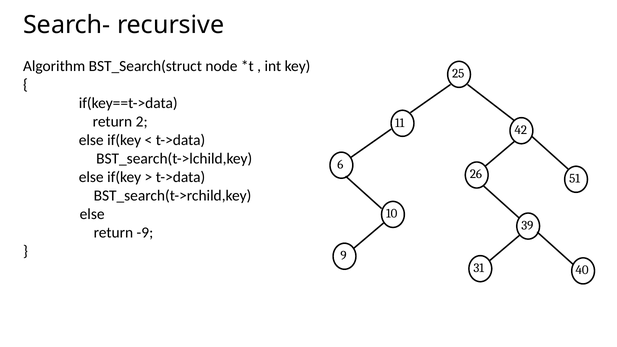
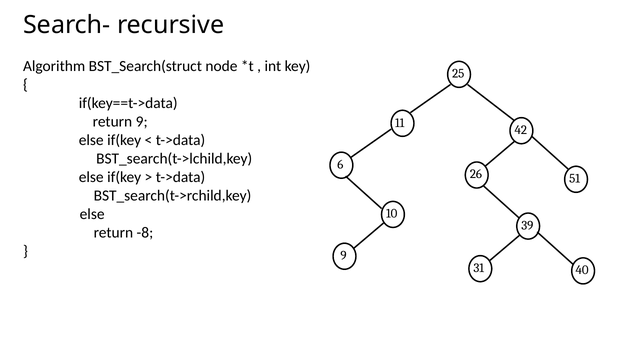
return 2: 2 -> 9
-9: -9 -> -8
